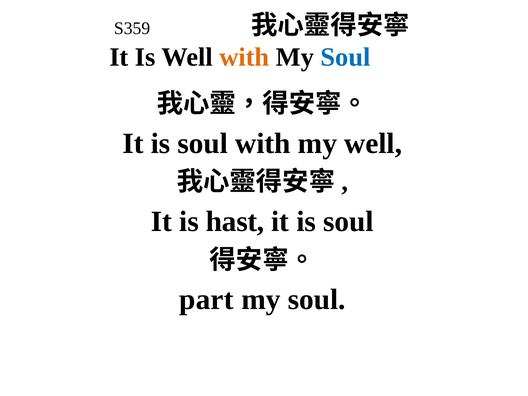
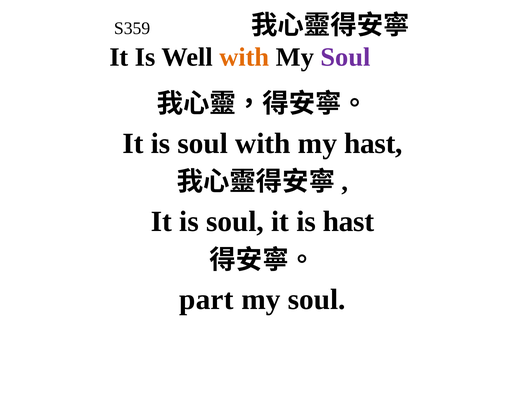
Soul at (346, 57) colour: blue -> purple
my well: well -> hast
hast at (235, 221): hast -> soul
soul at (348, 221): soul -> hast
